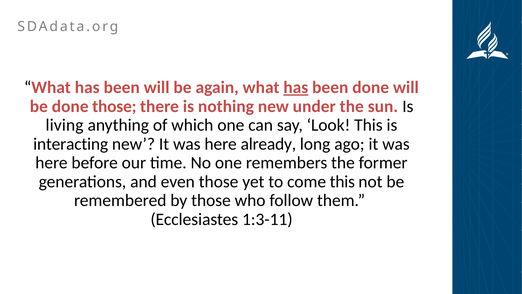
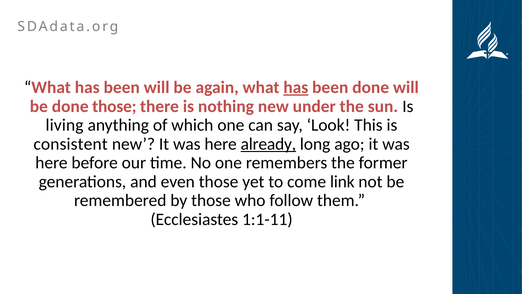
interacting: interacting -> consistent
already underline: none -> present
come this: this -> link
1:3-11: 1:3-11 -> 1:1-11
